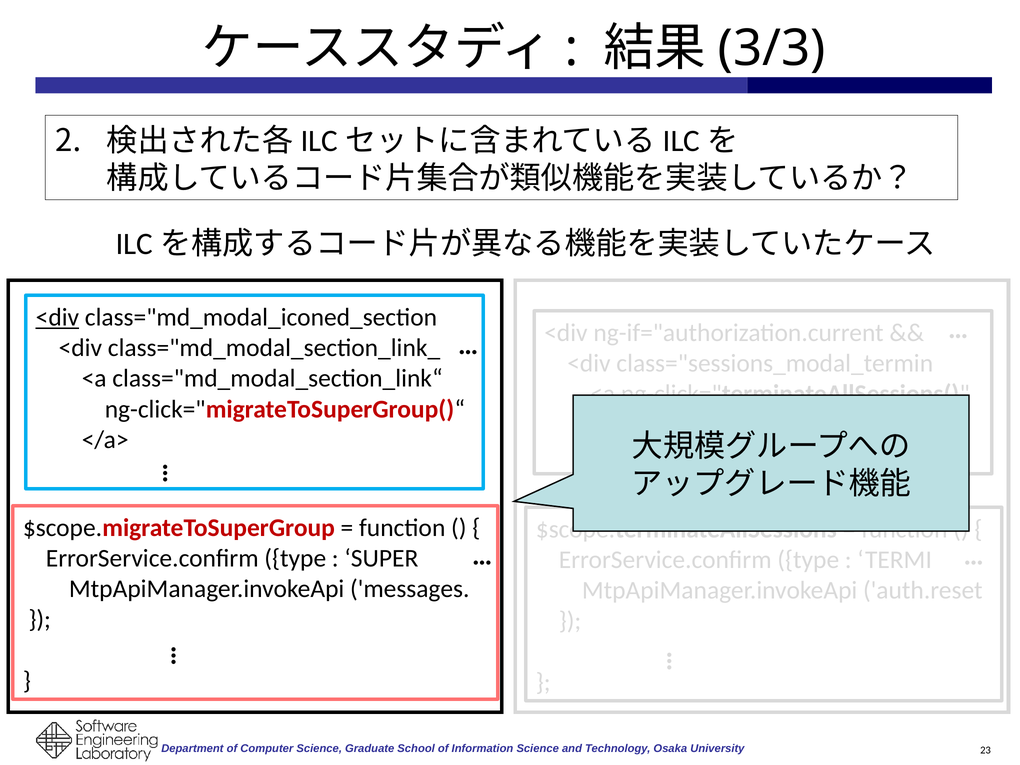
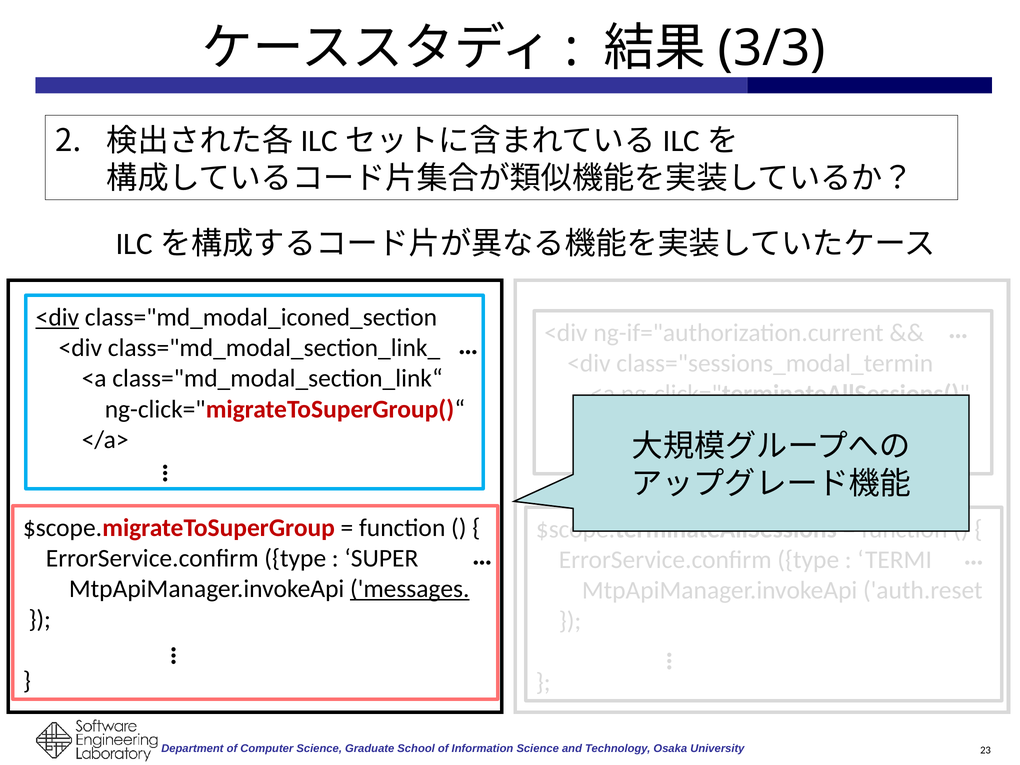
messages underline: none -> present
